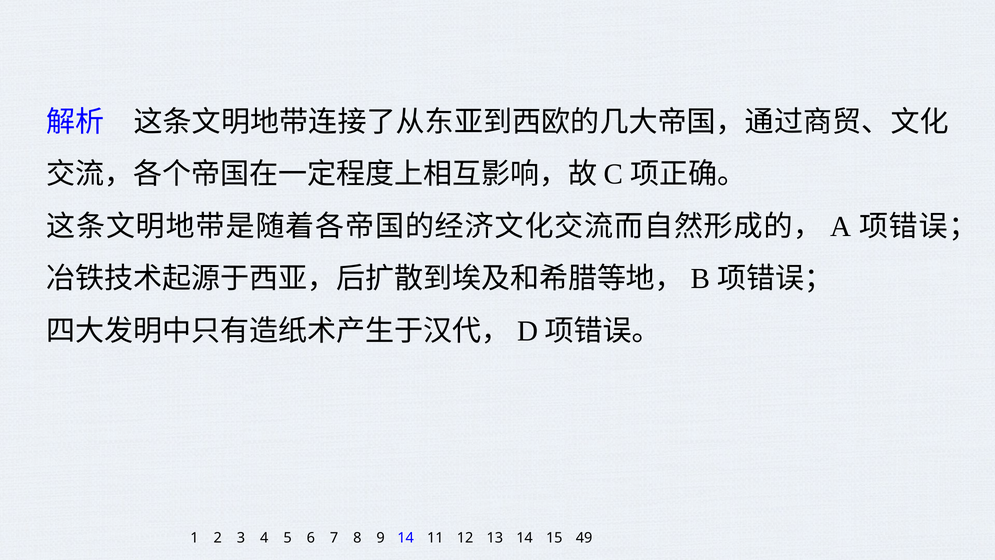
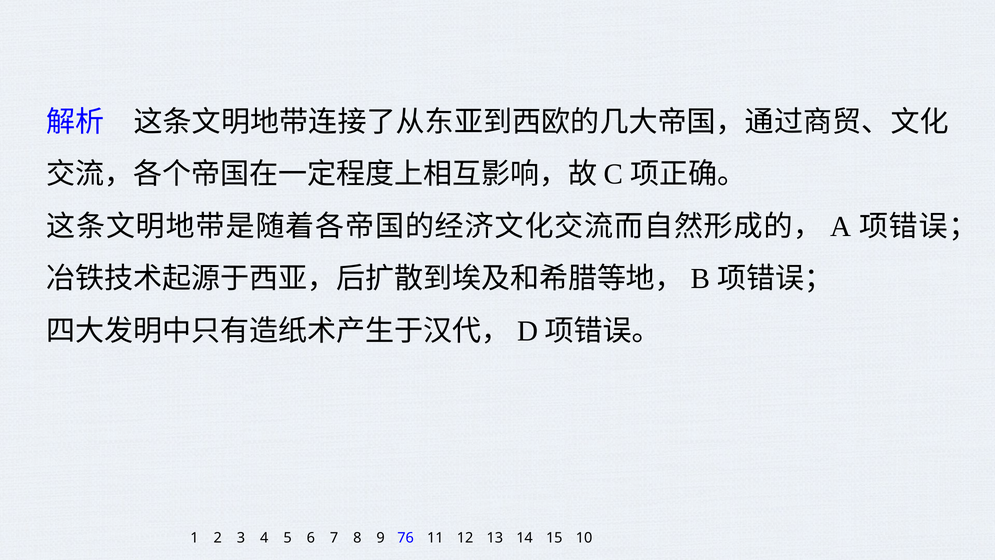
9 14: 14 -> 76
49: 49 -> 10
